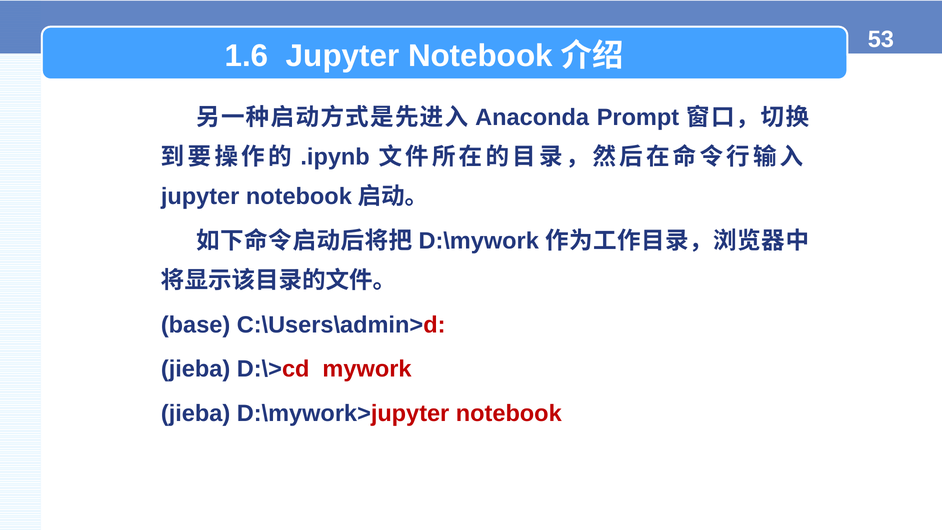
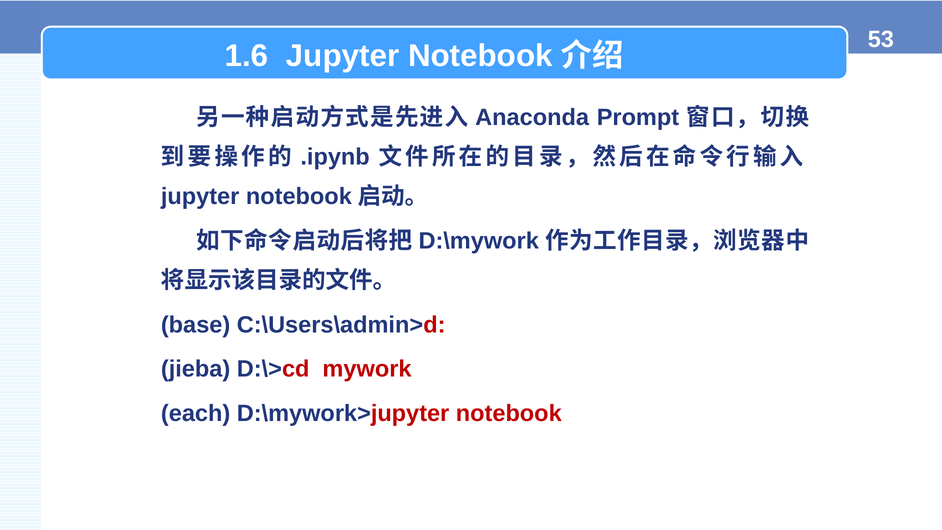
jieba at (196, 413): jieba -> each
